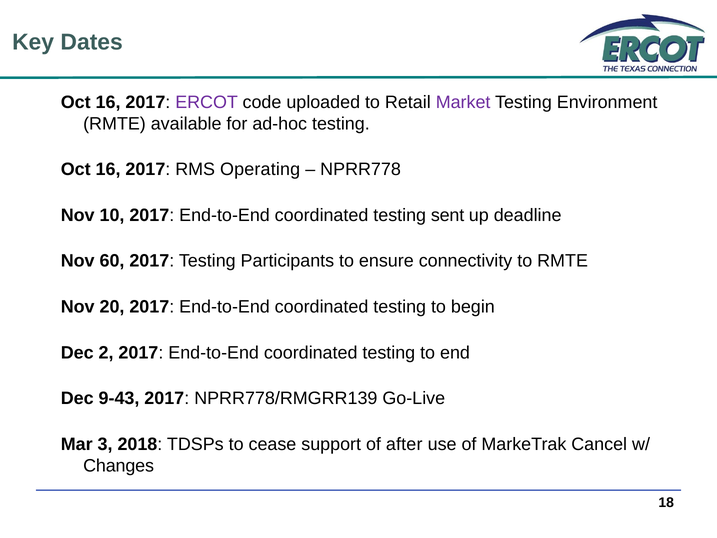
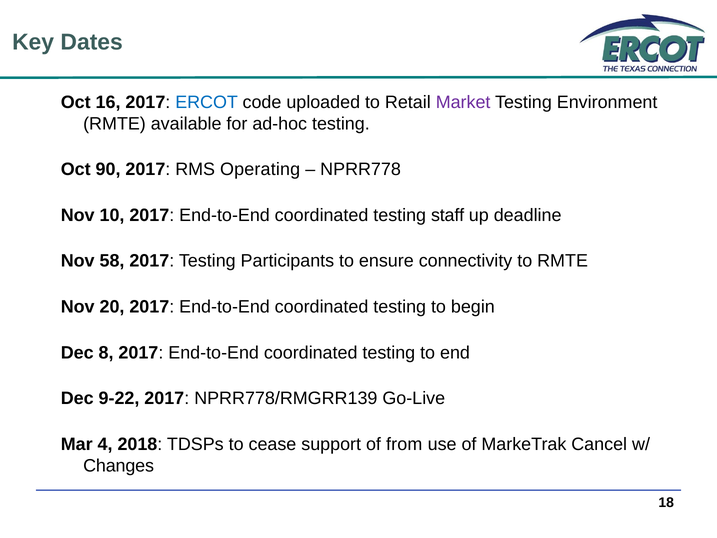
ERCOT colour: purple -> blue
16 at (108, 169): 16 -> 90
sent: sent -> staff
60: 60 -> 58
2: 2 -> 8
9-43: 9-43 -> 9-22
3: 3 -> 4
after: after -> from
